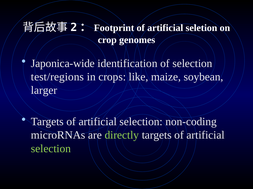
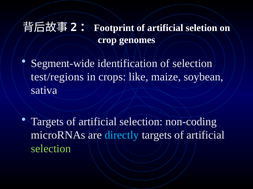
Japonica-wide: Japonica-wide -> Segment-wide
larger: larger -> sativa
directly colour: light green -> light blue
